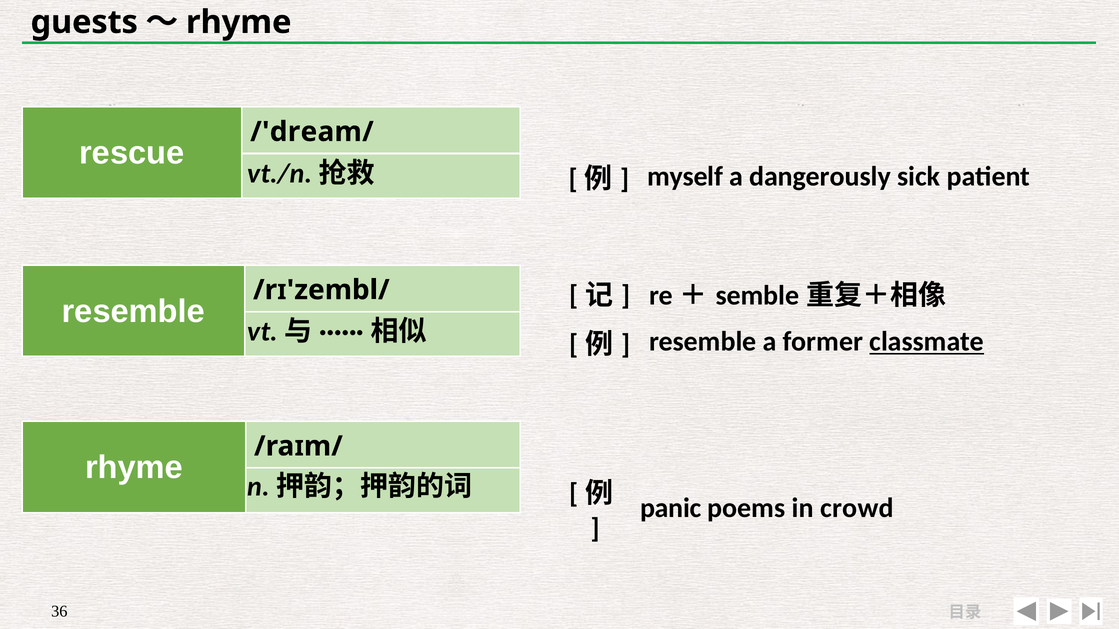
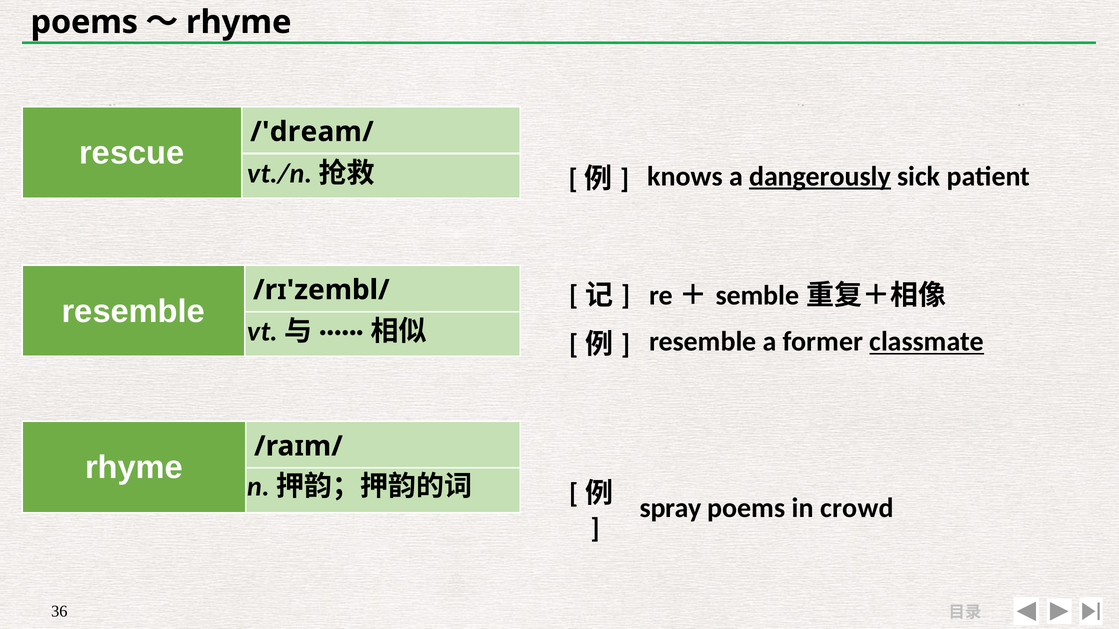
guests at (84, 22): guests -> poems
myself: myself -> knows
dangerously underline: none -> present
panic: panic -> spray
